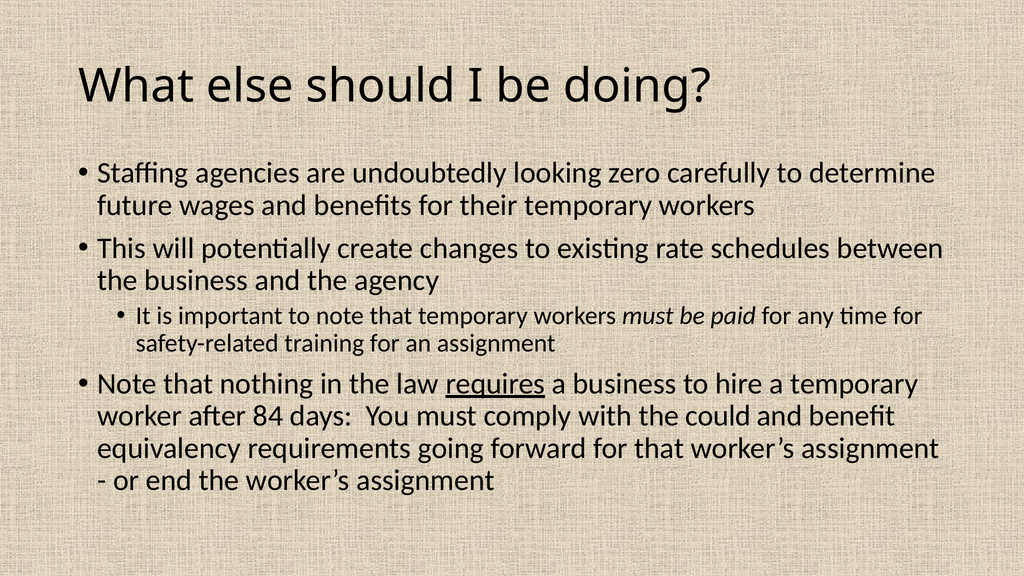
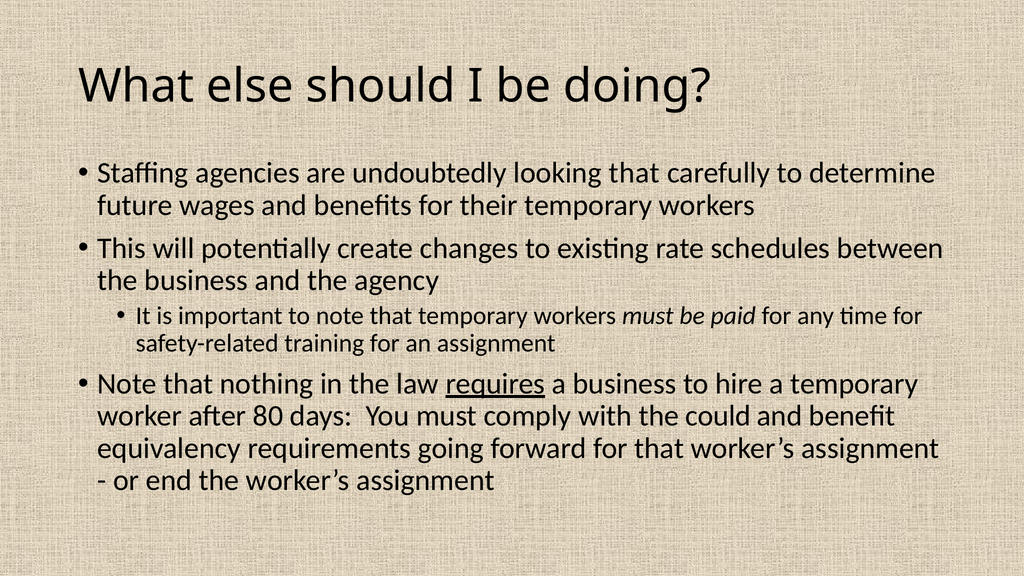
looking zero: zero -> that
84: 84 -> 80
